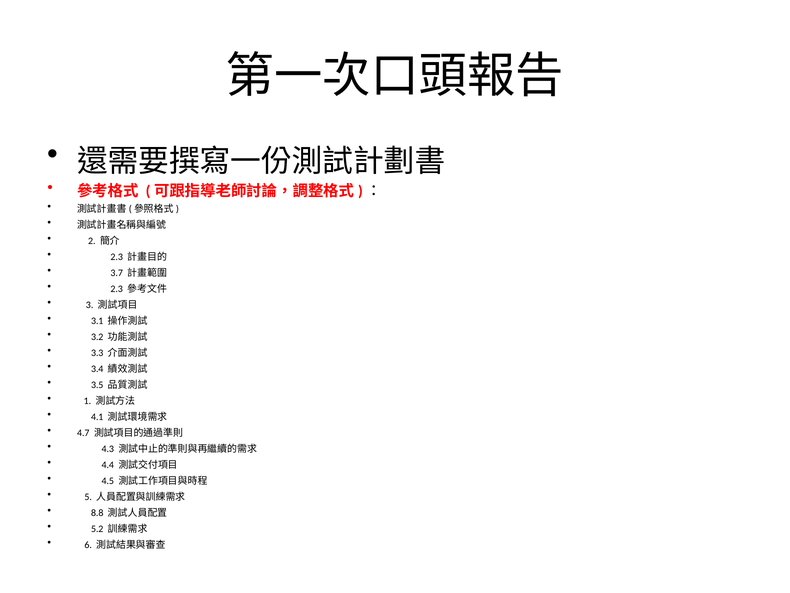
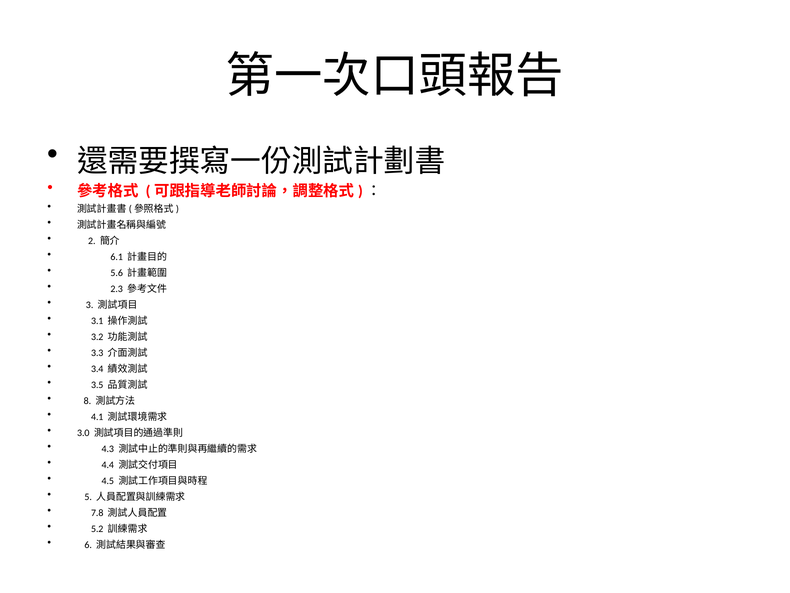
2.3 at (117, 257): 2.3 -> 6.1
3.7: 3.7 -> 5.6
1: 1 -> 8
4.7: 4.7 -> 3.0
8.8: 8.8 -> 7.8
